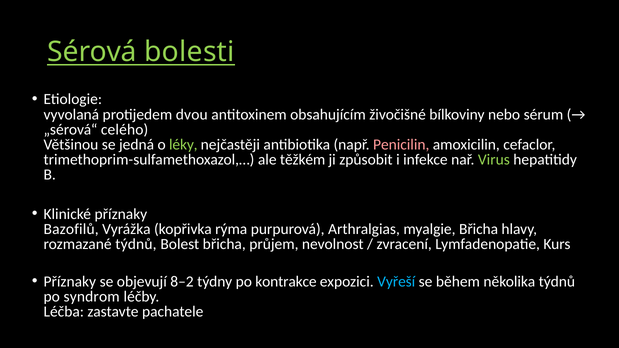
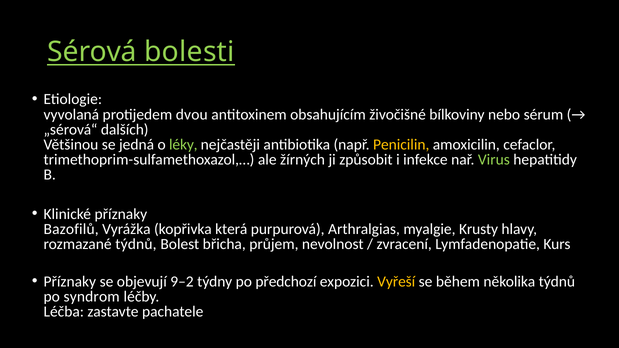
celého: celého -> dalších
Penicilin colour: pink -> yellow
těžkém: těžkém -> žírných
rýma: rýma -> která
myalgie Břicha: Břicha -> Krusty
8–2: 8–2 -> 9–2
kontrakce: kontrakce -> předchozí
Vyřeší colour: light blue -> yellow
